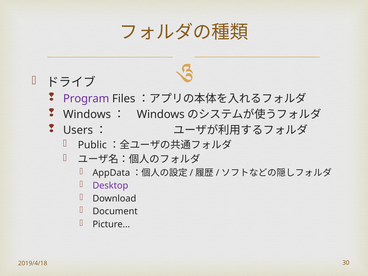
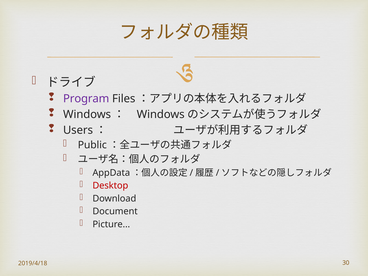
Desktop colour: purple -> red
